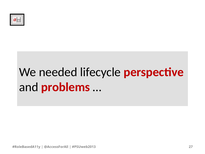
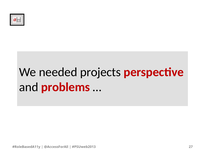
lifecycle: lifecycle -> projects
